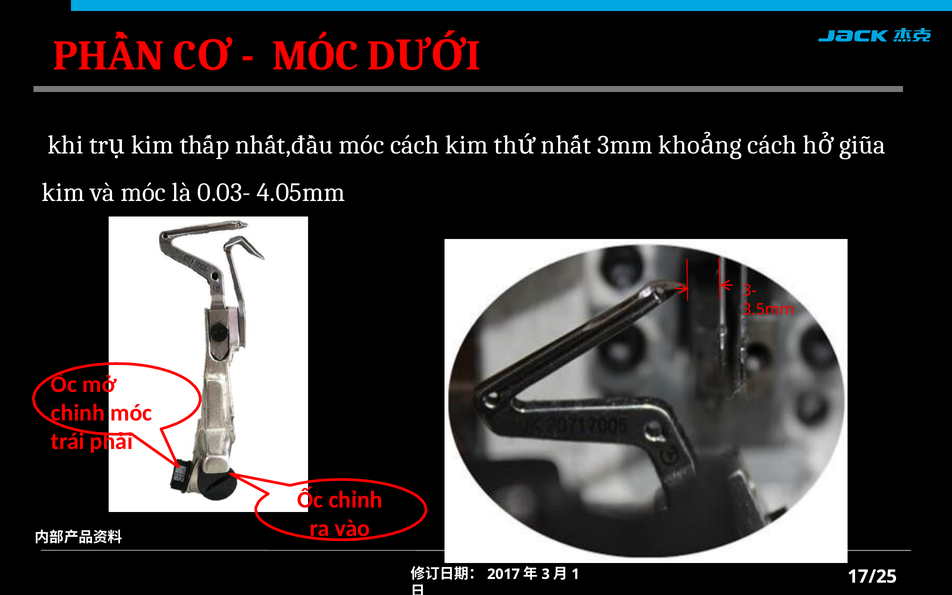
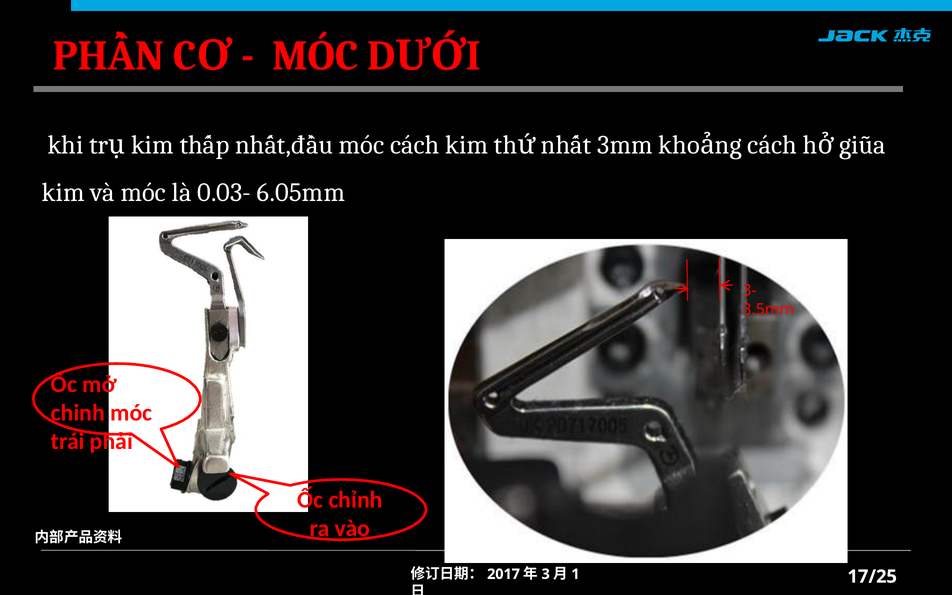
4.05mm: 4.05mm -> 6.05mm
